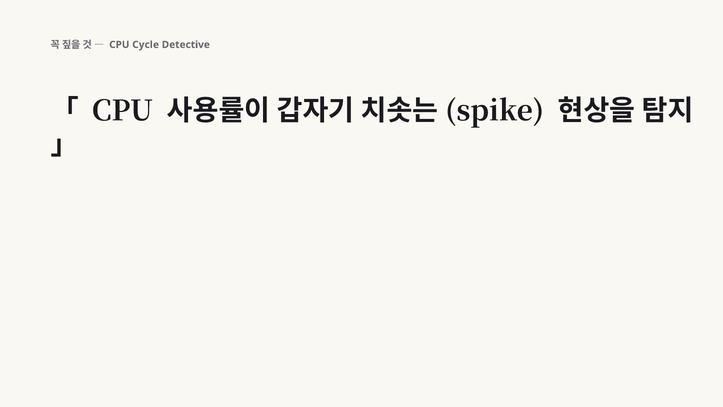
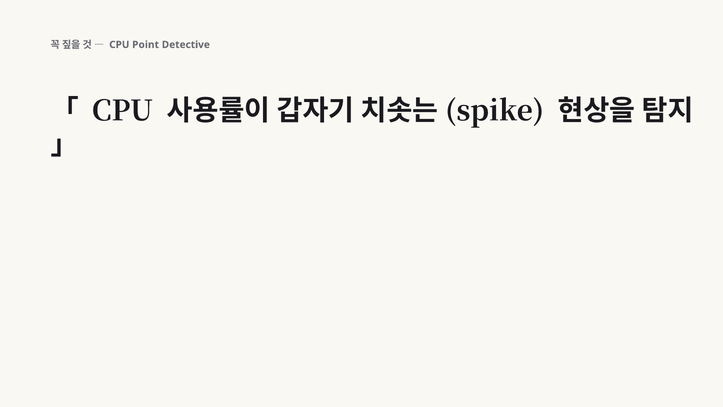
Cycle: Cycle -> Point
